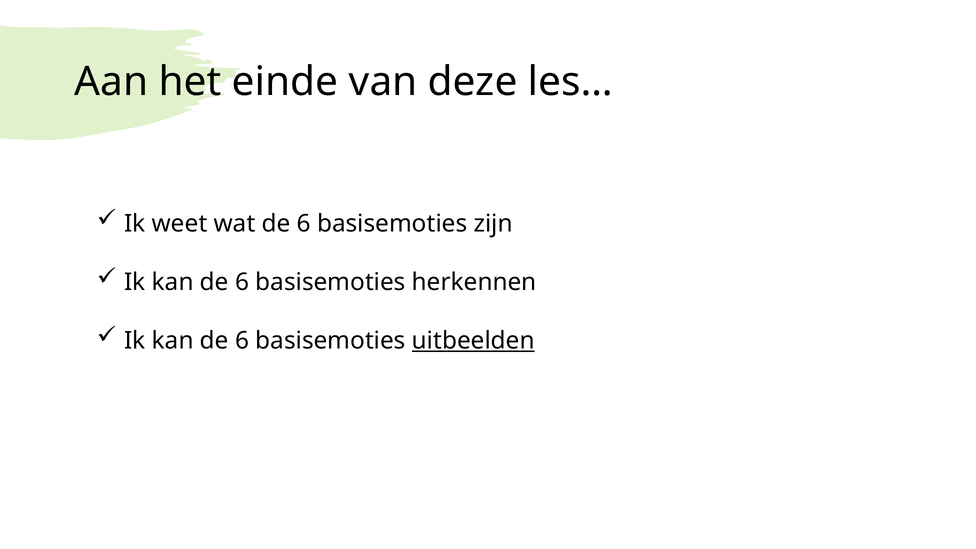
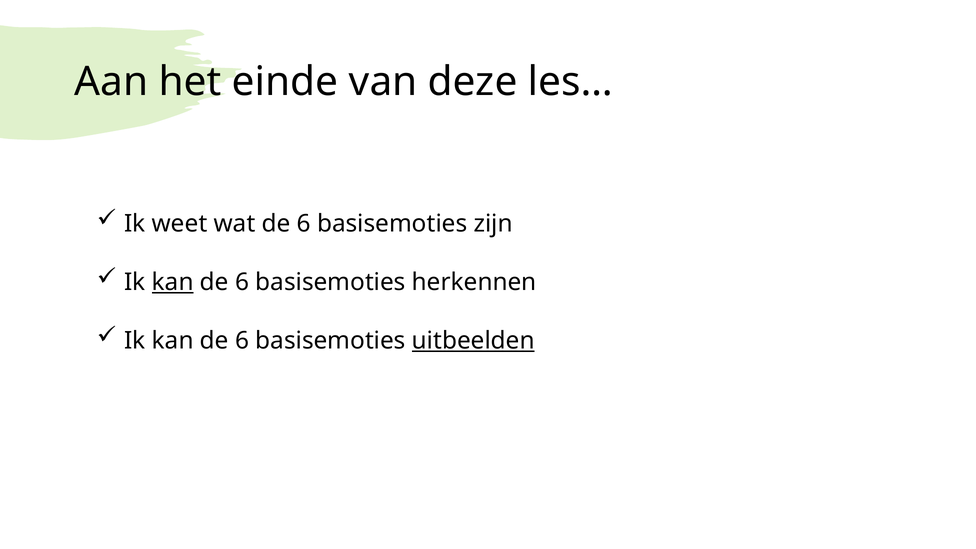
kan at (173, 282) underline: none -> present
